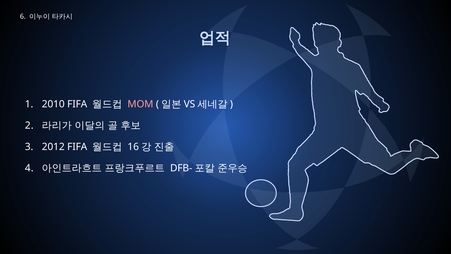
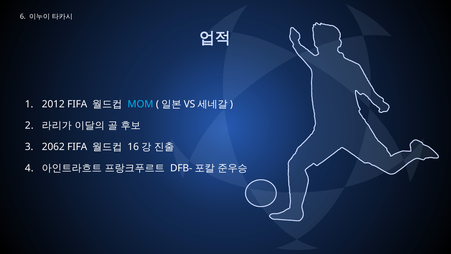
2010: 2010 -> 2012
MOM colour: pink -> light blue
2012: 2012 -> 2062
